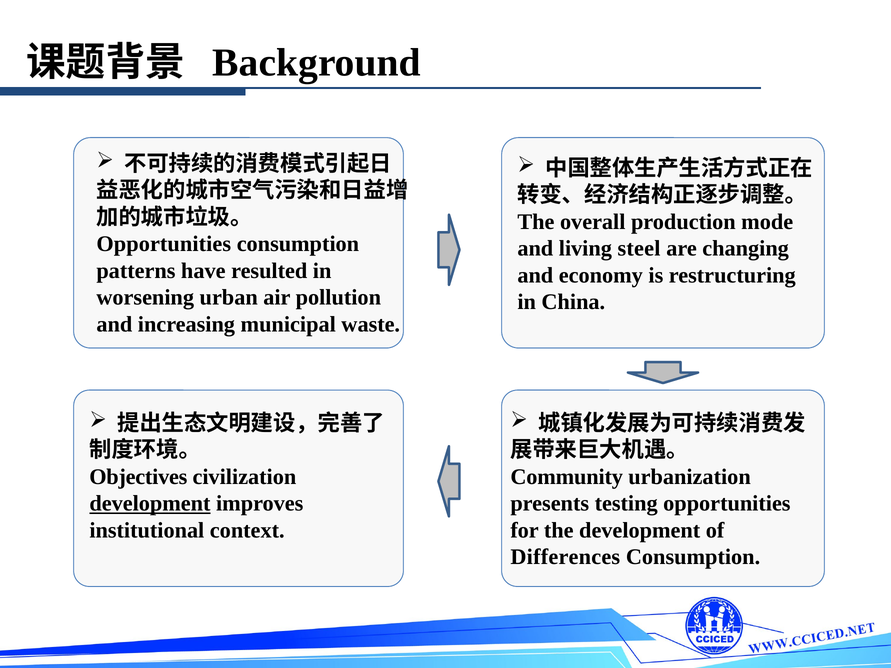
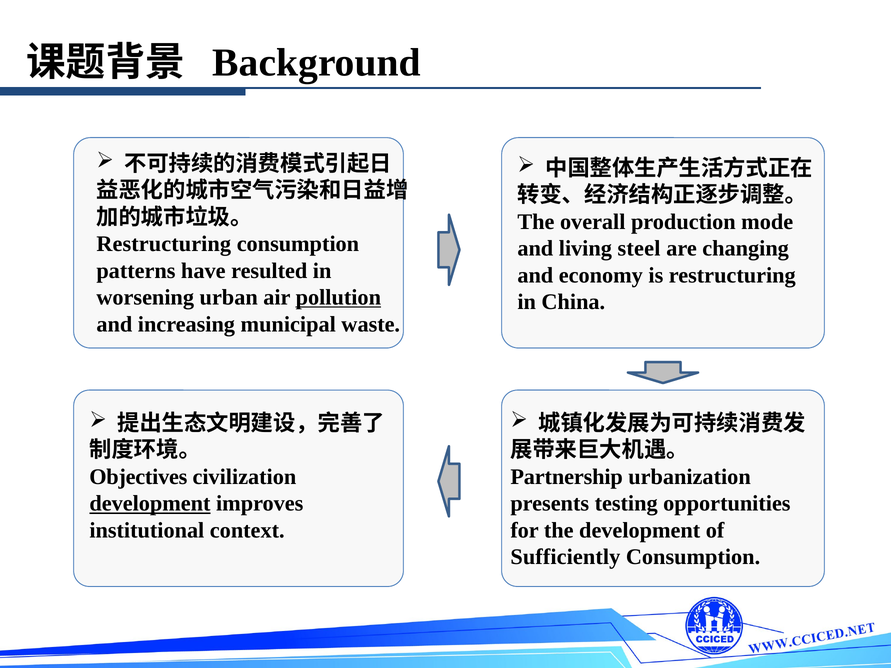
Opportunities at (164, 244): Opportunities -> Restructuring
pollution underline: none -> present
Community: Community -> Partnership
Differences: Differences -> Sufficiently
